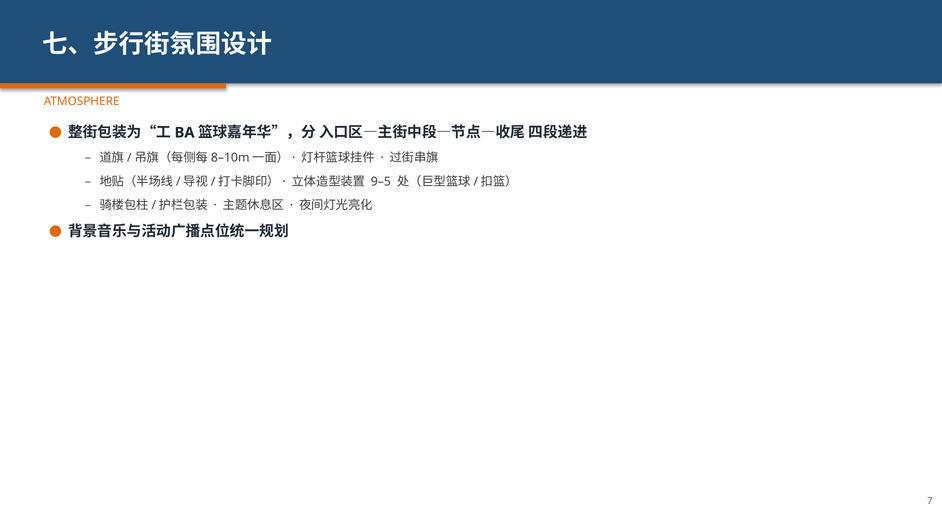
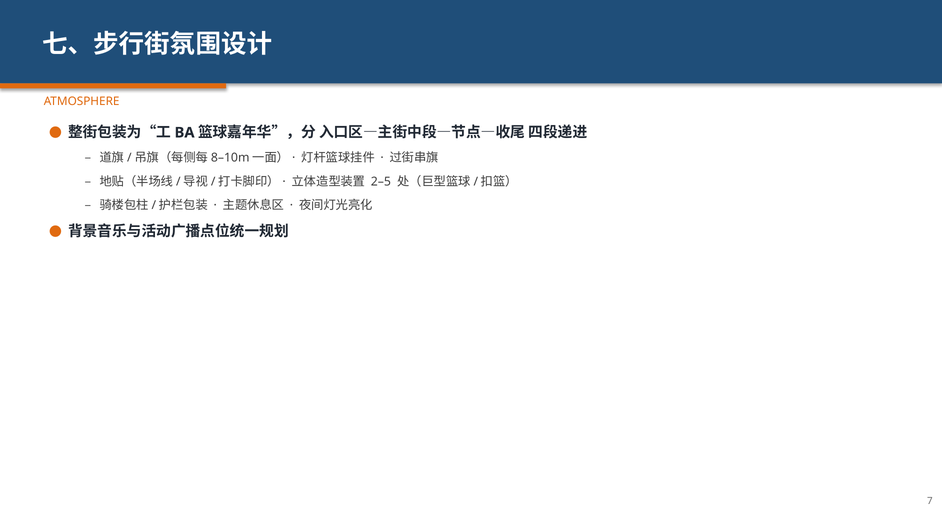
9–5: 9–5 -> 2–5
